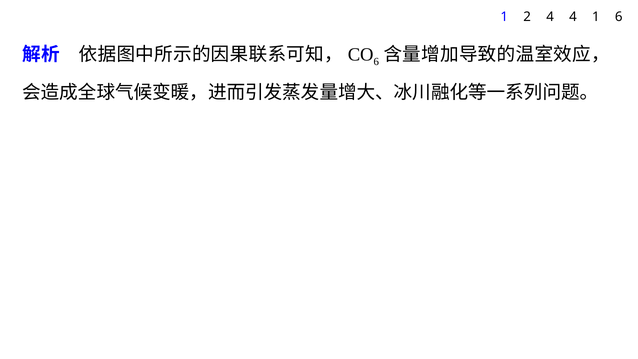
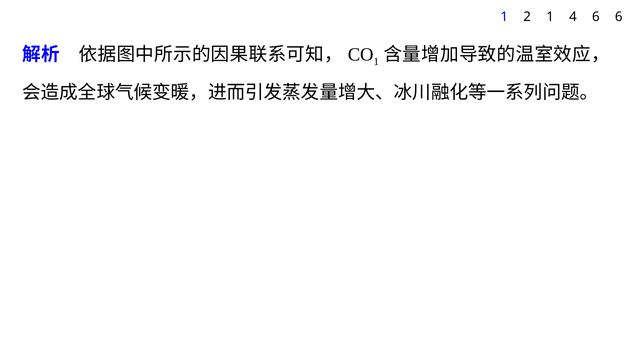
2 4: 4 -> 1
4 1: 1 -> 6
6 at (376, 62): 6 -> 1
